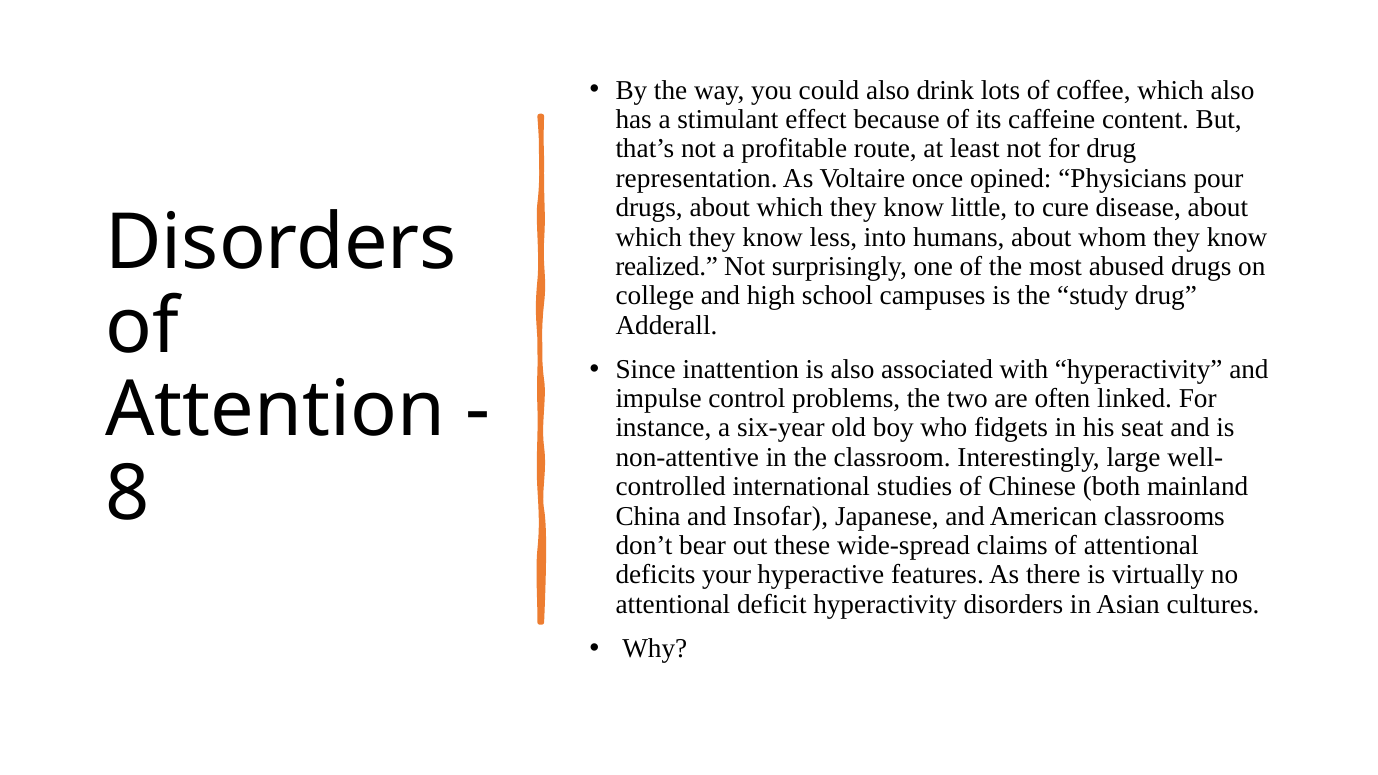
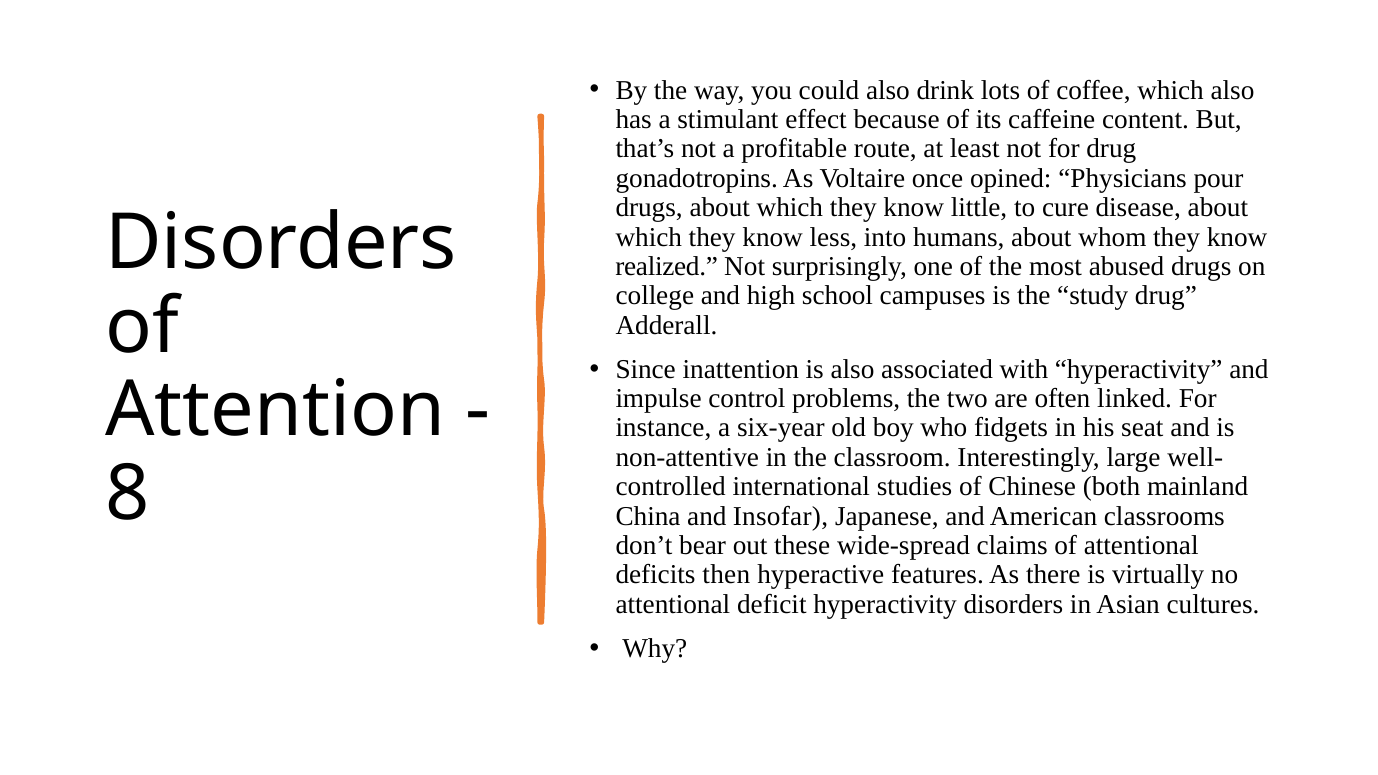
representation: representation -> gonadotropins
your: your -> then
